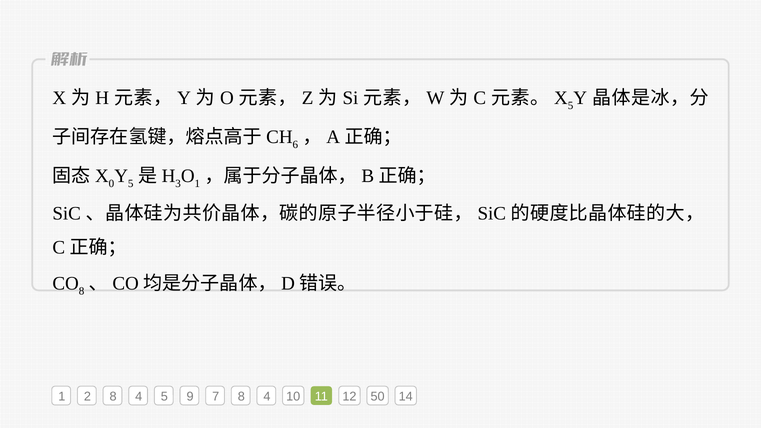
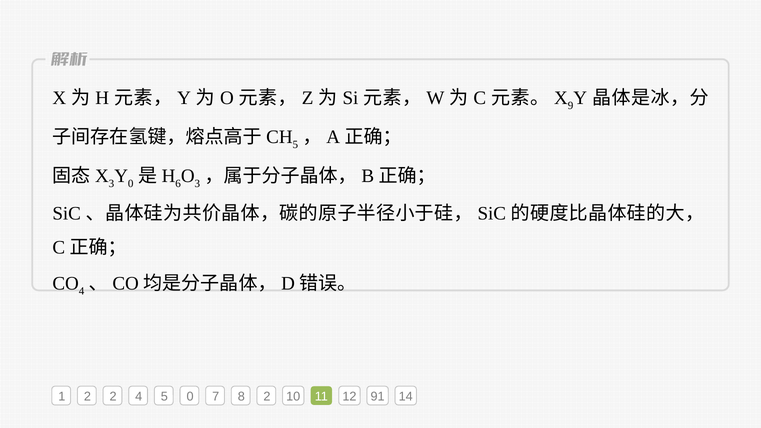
5 at (571, 106): 5 -> 9
6 at (295, 144): 6 -> 5
0 at (111, 183): 0 -> 3
5 at (131, 183): 5 -> 0
3: 3 -> 6
1 at (197, 183): 1 -> 3
8 at (82, 291): 8 -> 4
2 8: 8 -> 2
5 9: 9 -> 0
7 8 4: 4 -> 2
50: 50 -> 91
